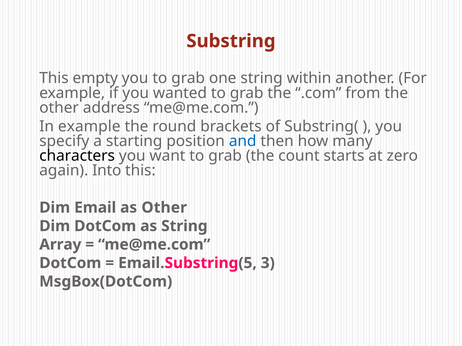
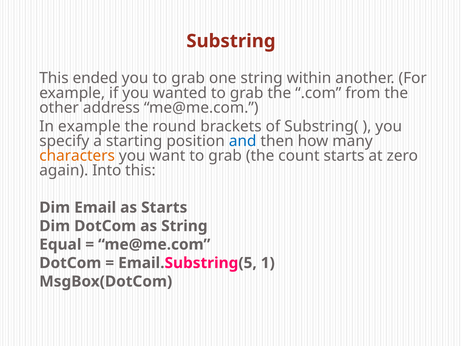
empty: empty -> ended
characters colour: black -> orange
as Other: Other -> Starts
Array: Array -> Equal
3: 3 -> 1
